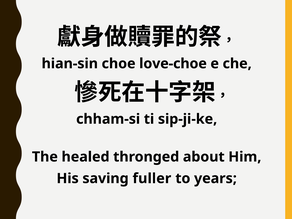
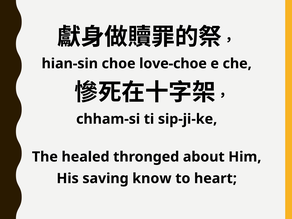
fuller: fuller -> know
years: years -> heart
